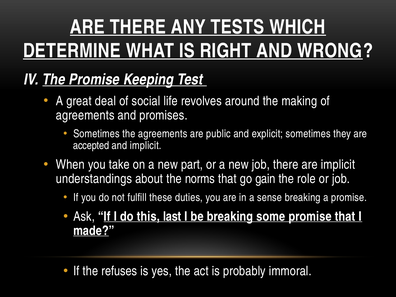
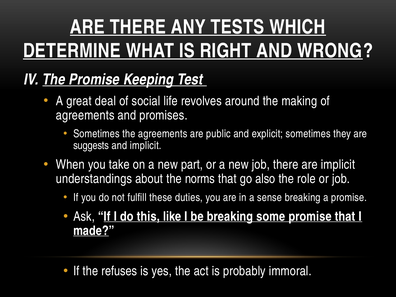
accepted: accepted -> suggests
gain: gain -> also
last: last -> like
